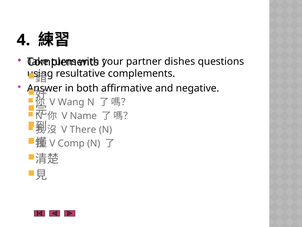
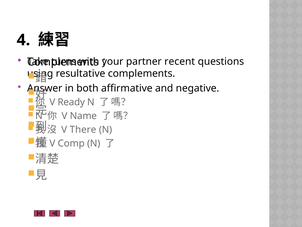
dishes: dishes -> recent
Wang: Wang -> Ready
